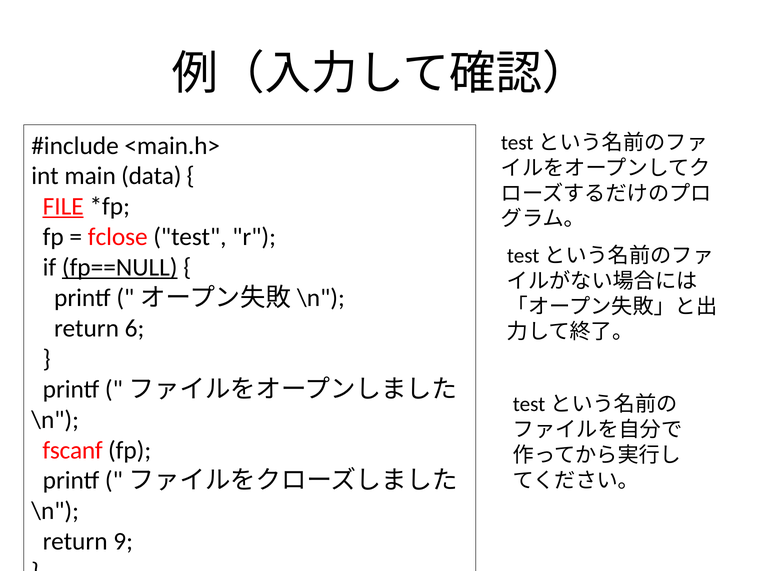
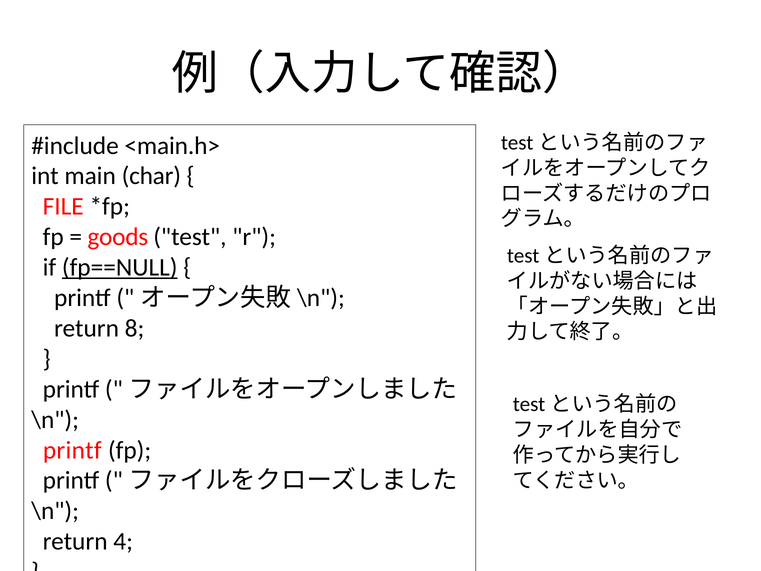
data: data -> char
FILE underline: present -> none
fclose: fclose -> goods
6: 6 -> 8
fscanf at (73, 450): fscanf -> printf
9: 9 -> 4
